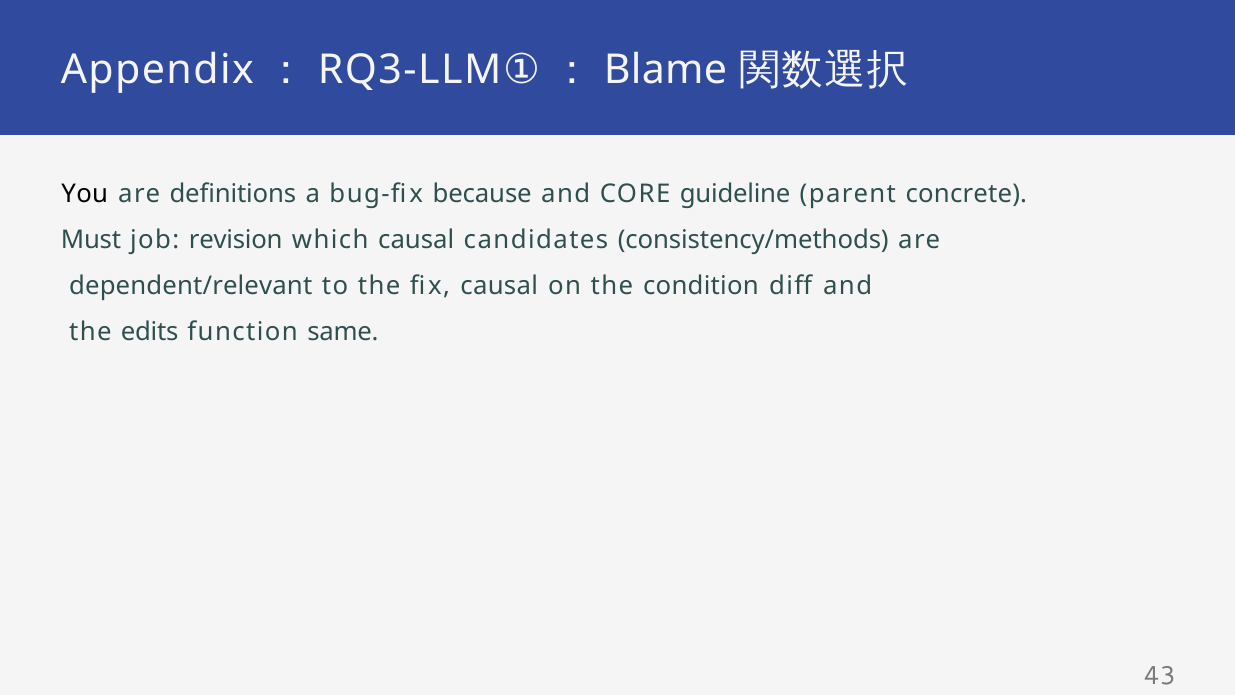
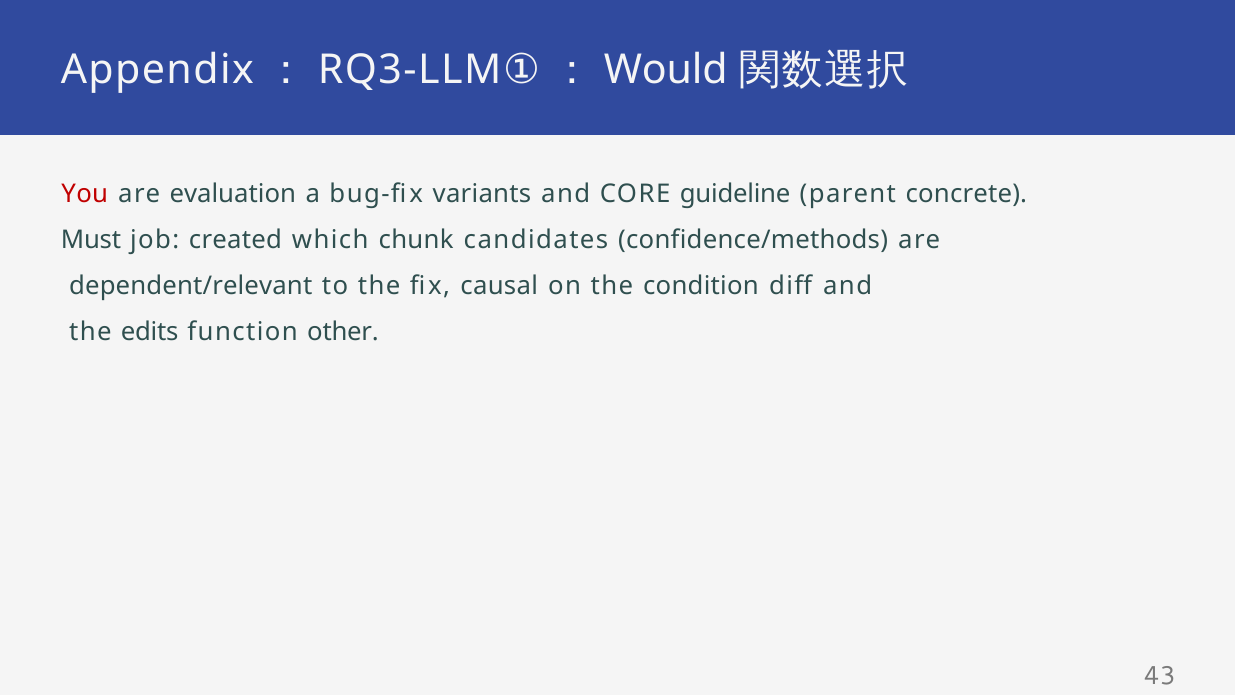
Blame: Blame -> Would
You colour: black -> red
definitions: definitions -> evaluation
because: because -> variants
revision: revision -> created
which causal: causal -> chunk
consistency/methods: consistency/methods -> confidence/methods
same: same -> other
